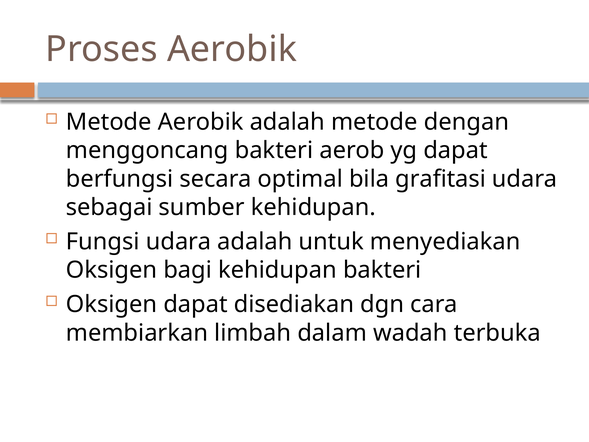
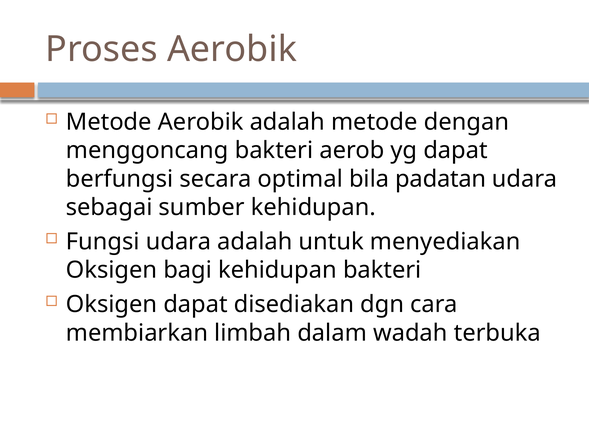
grafitasi: grafitasi -> padatan
